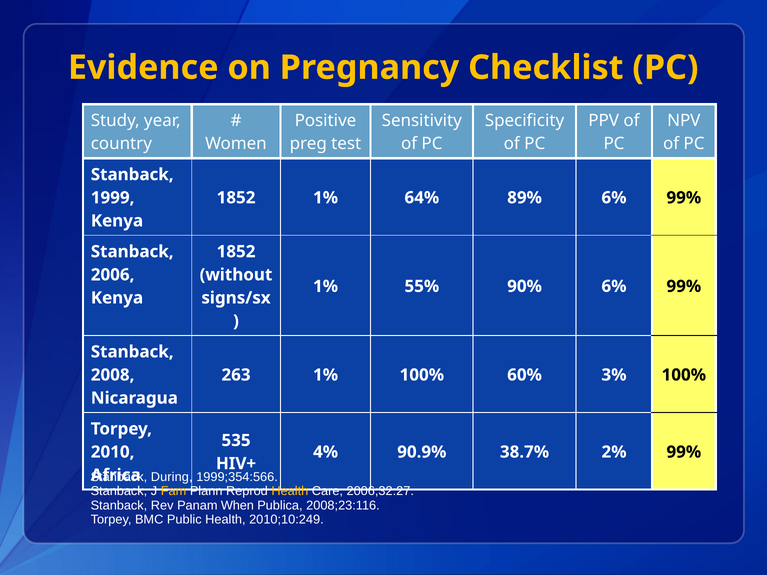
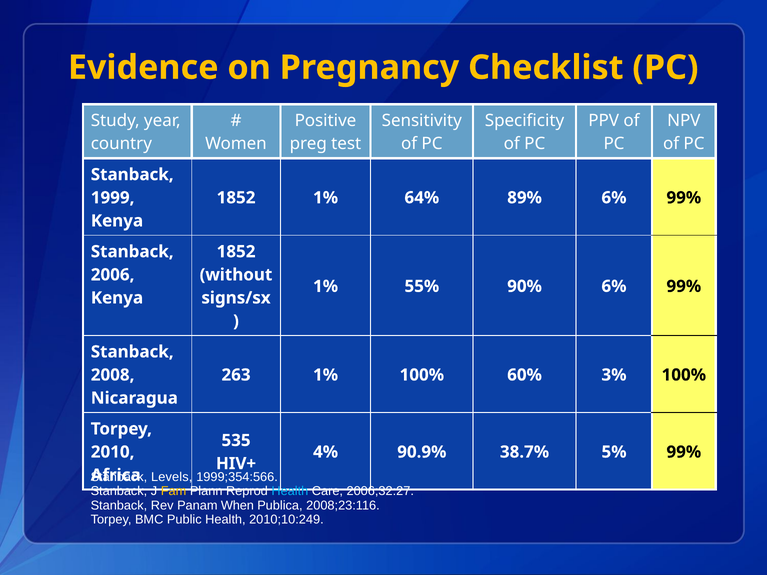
2%: 2% -> 5%
During: During -> Levels
Health at (290, 491) colour: yellow -> light blue
